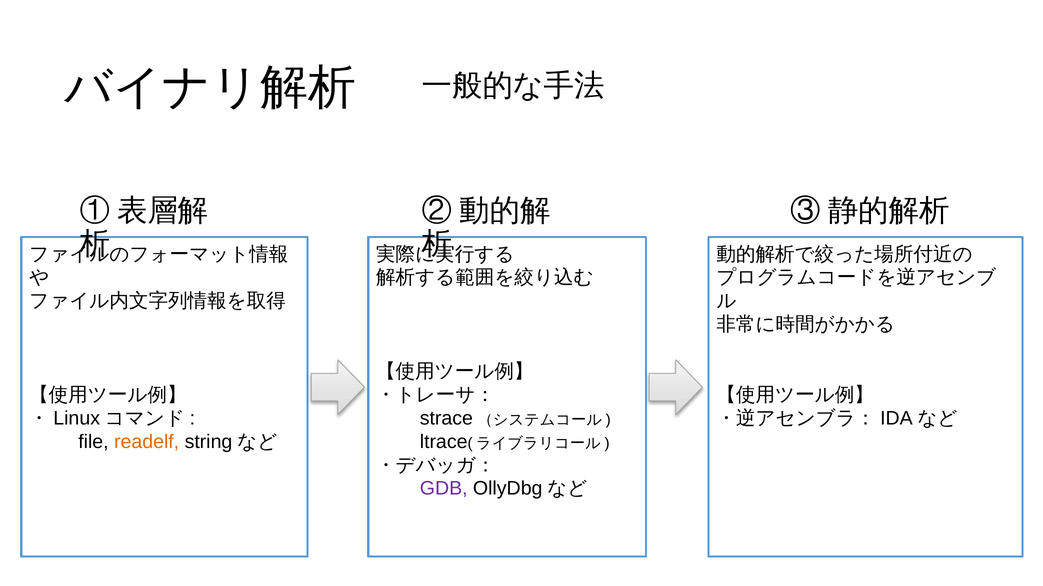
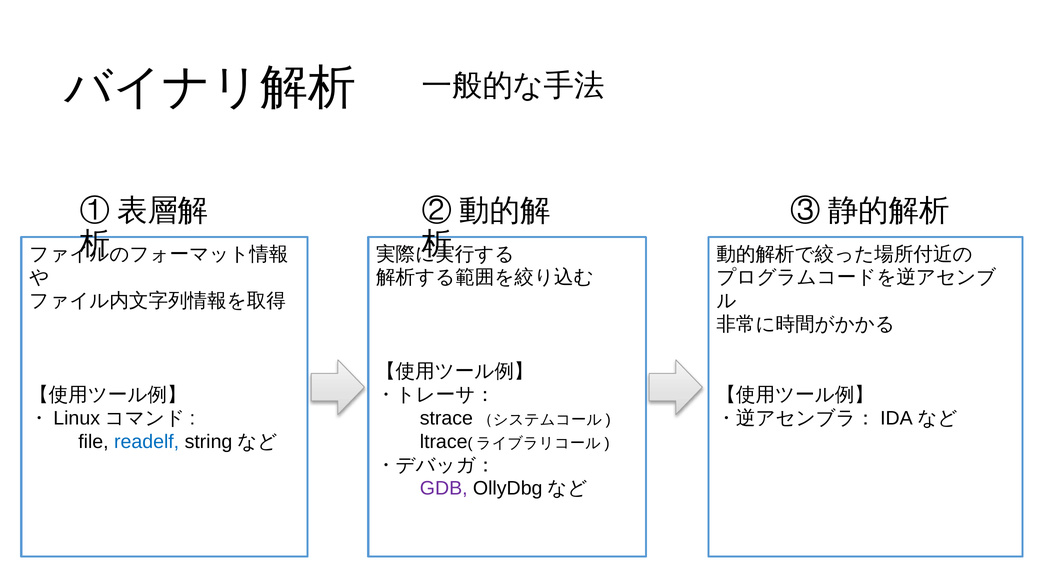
readelf colour: orange -> blue
